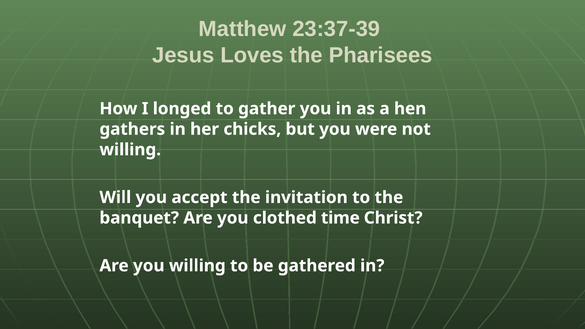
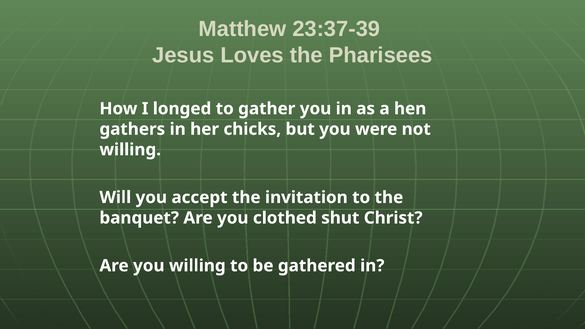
time: time -> shut
